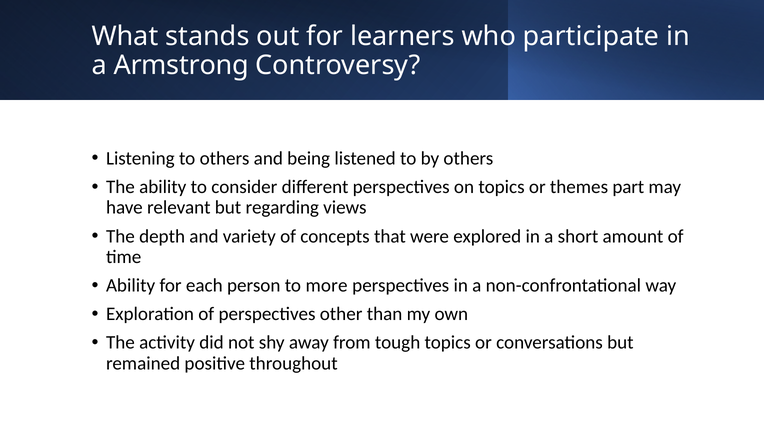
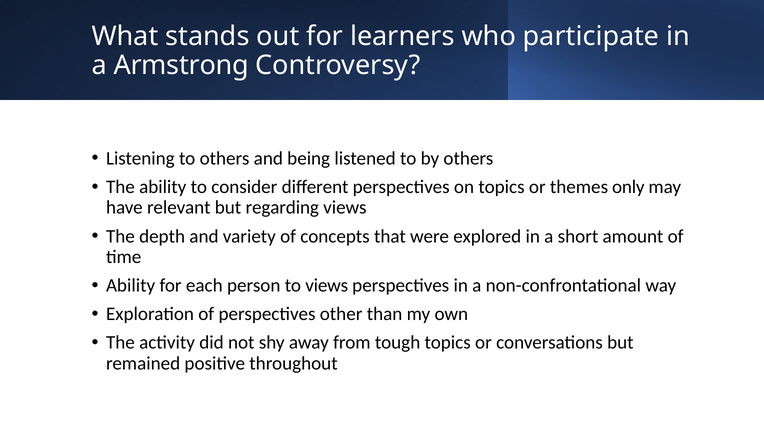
part: part -> only
to more: more -> views
